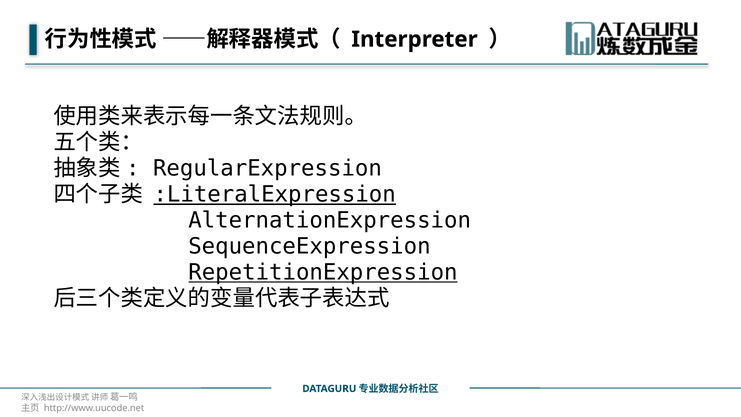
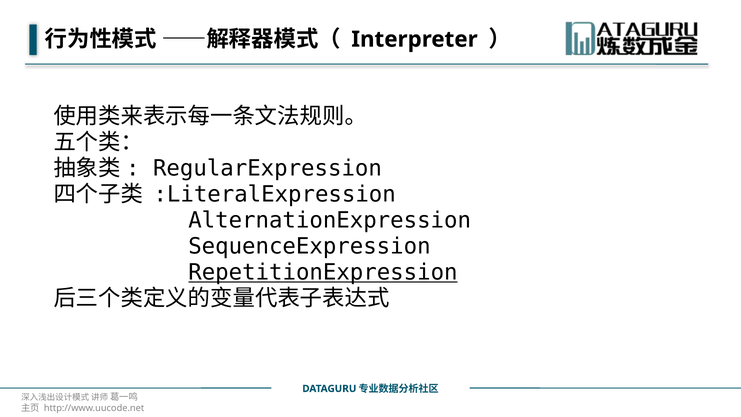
:LiteralExpression underline: present -> none
